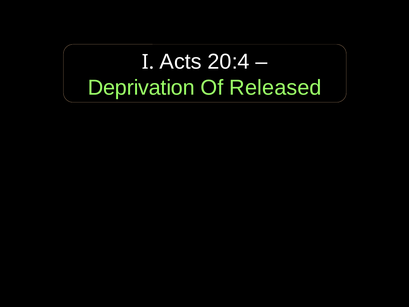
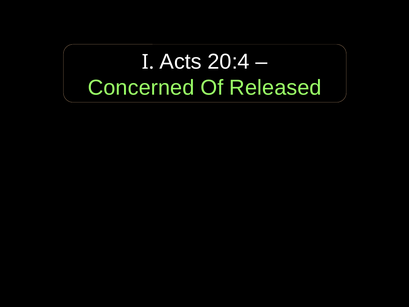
Deprivation: Deprivation -> Concerned
